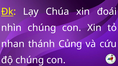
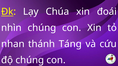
Củng: Củng -> Táng
